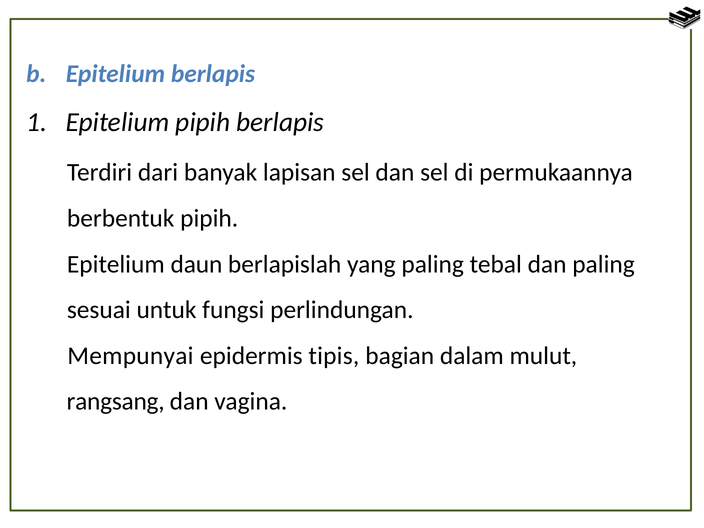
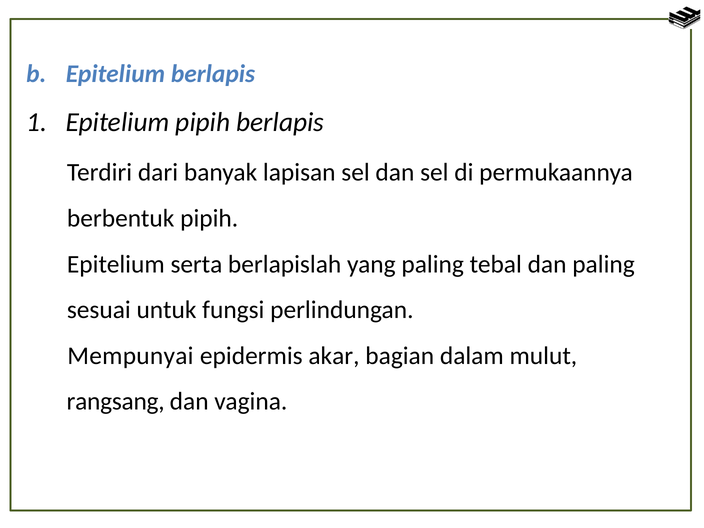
daun: daun -> serta
tipis: tipis -> akar
